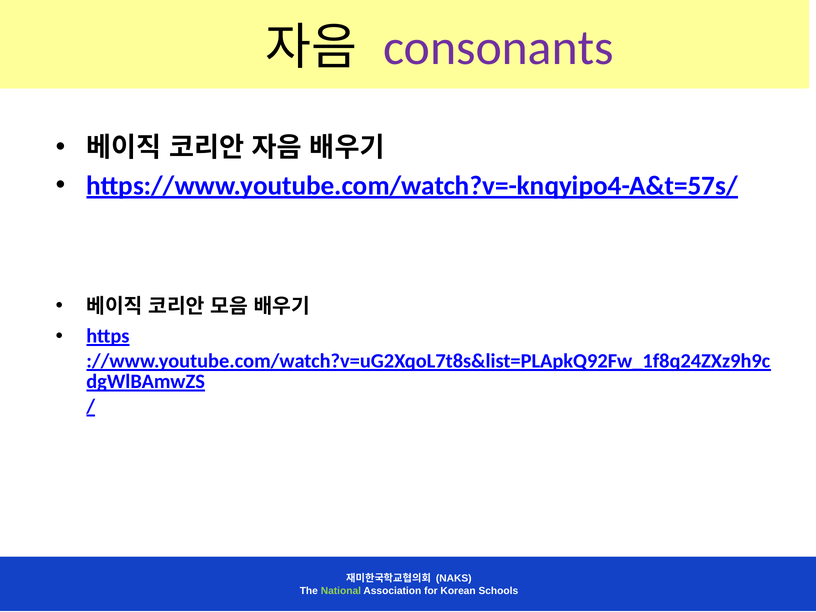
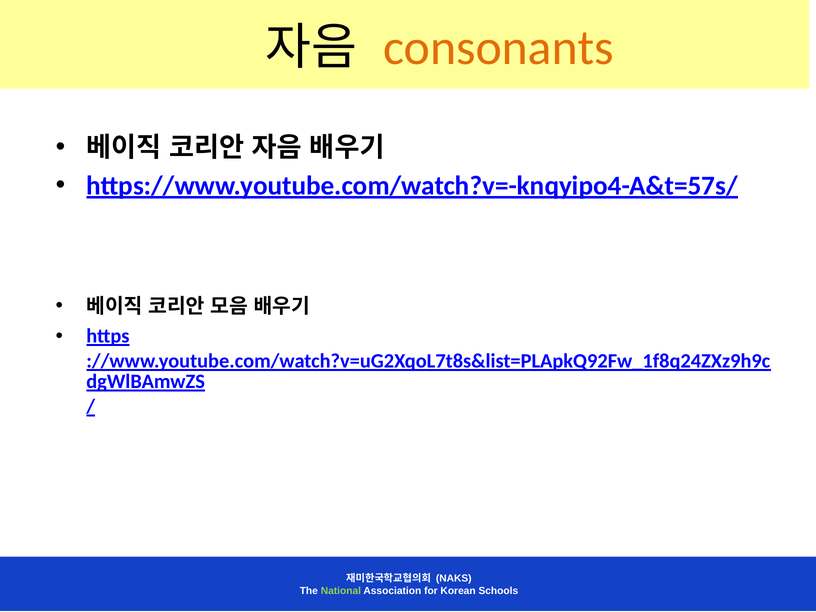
consonants colour: purple -> orange
